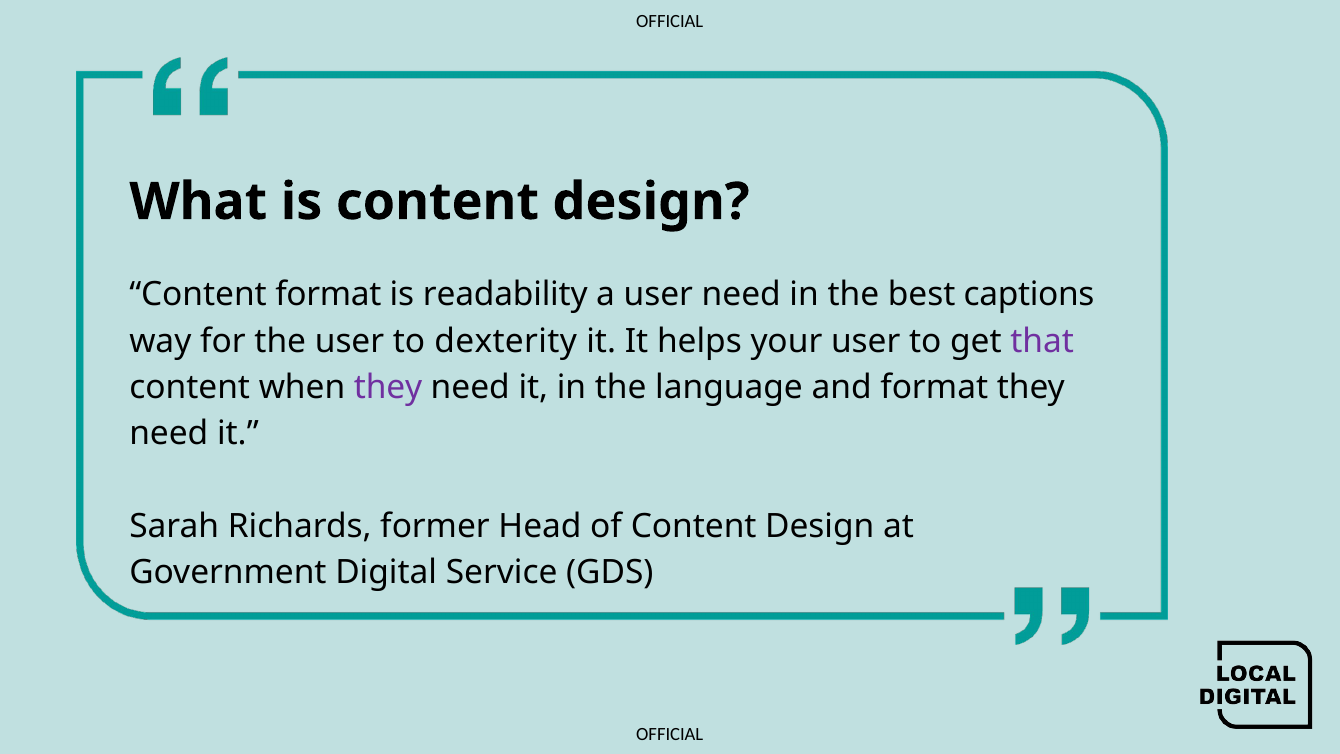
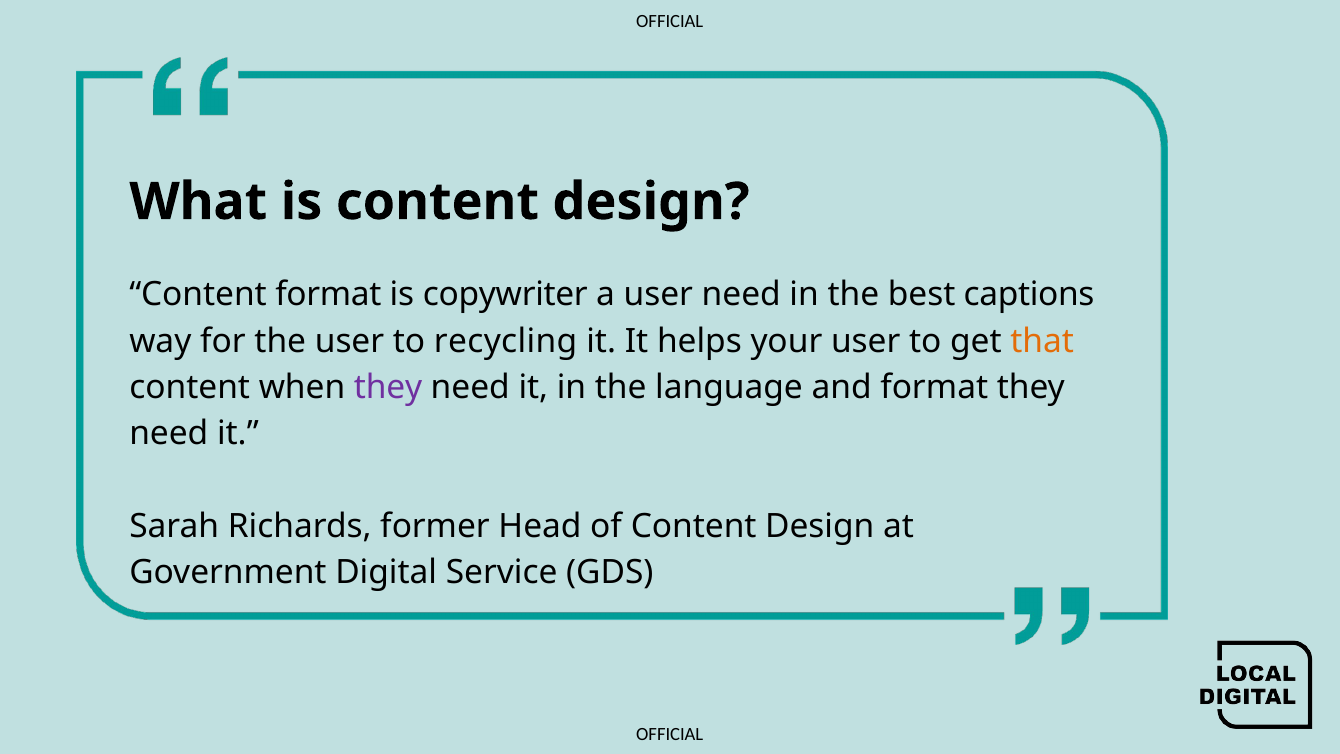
readability: readability -> copywriter
dexterity: dexterity -> recycling
that colour: purple -> orange
